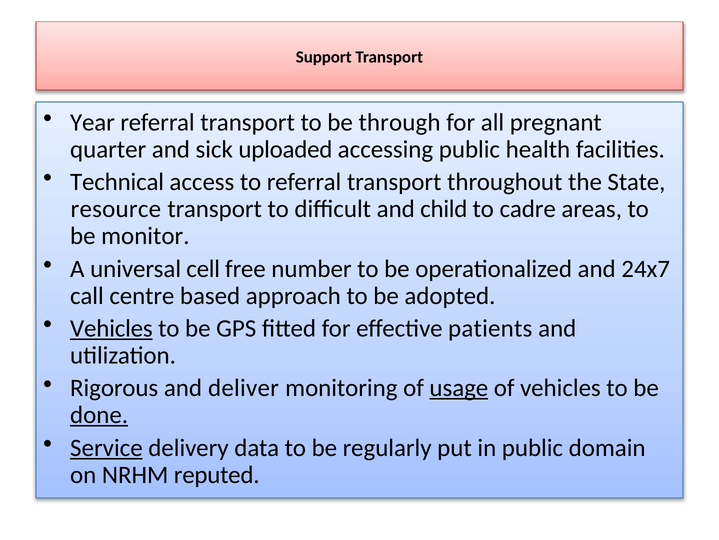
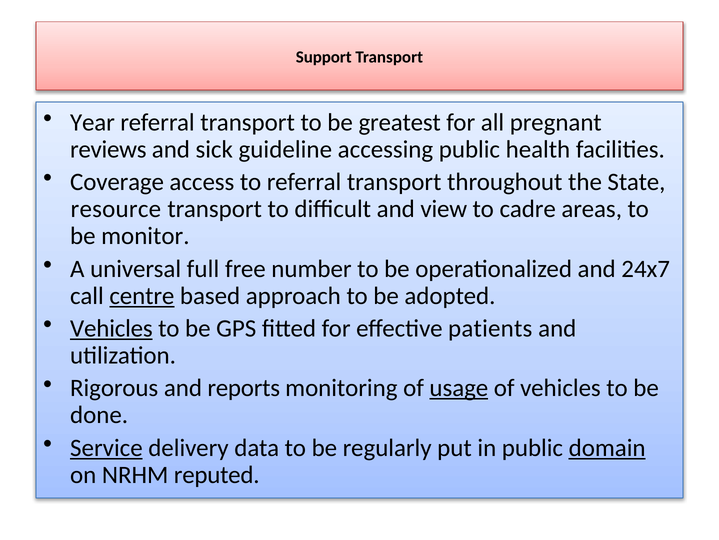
through: through -> greatest
quarter: quarter -> reviews
uploaded: uploaded -> guideline
Technical: Technical -> Coverage
child: child -> view
cell: cell -> full
centre underline: none -> present
deliver: deliver -> reports
done underline: present -> none
domain underline: none -> present
